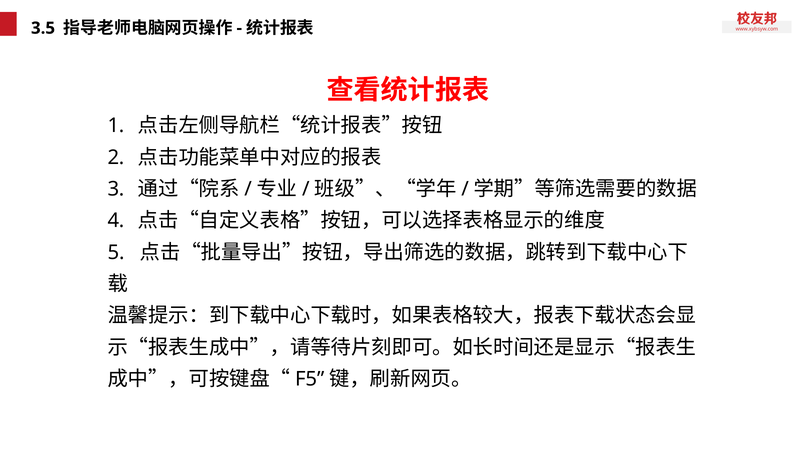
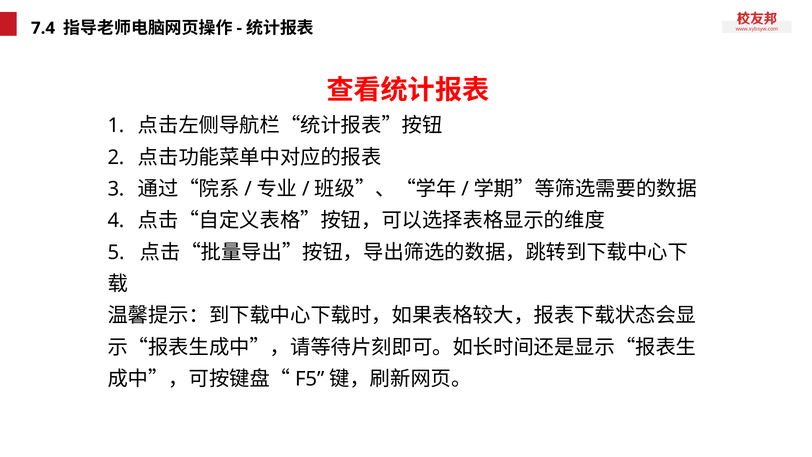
3.5: 3.5 -> 7.4
